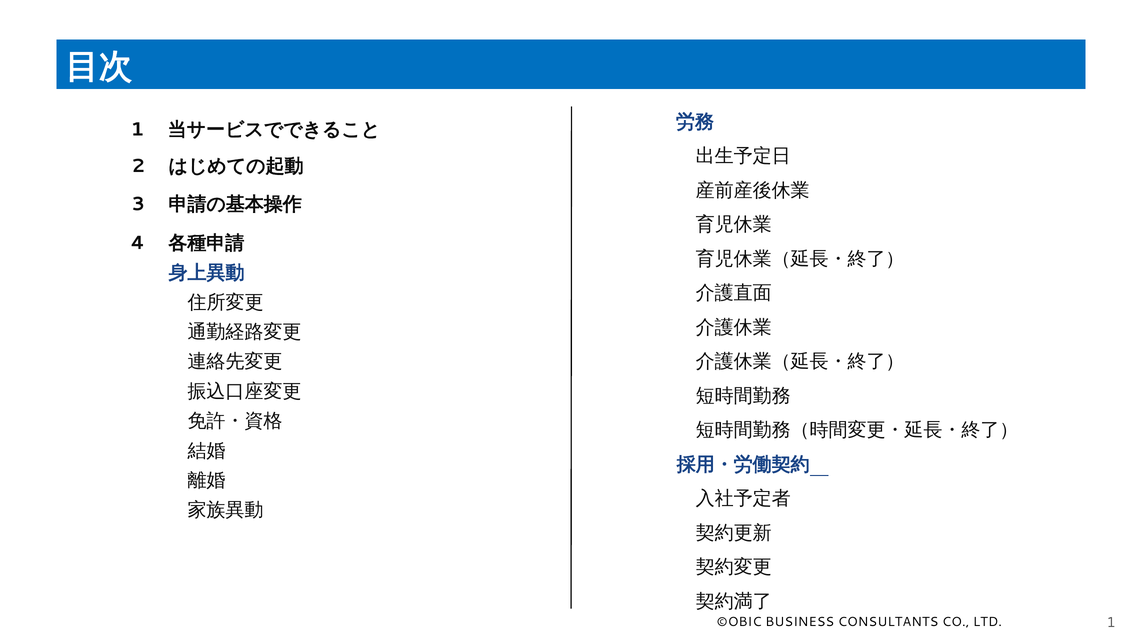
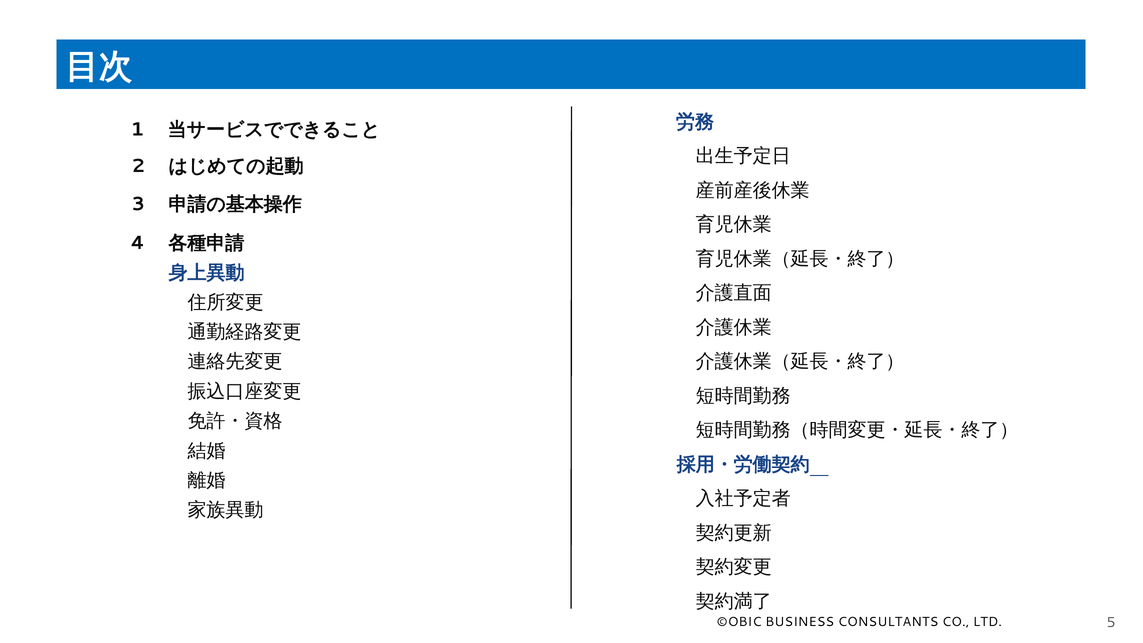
LTD 1: 1 -> 5
